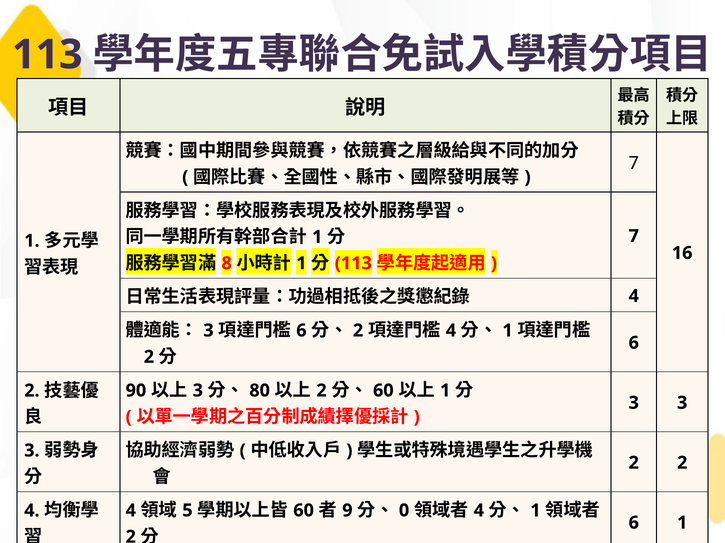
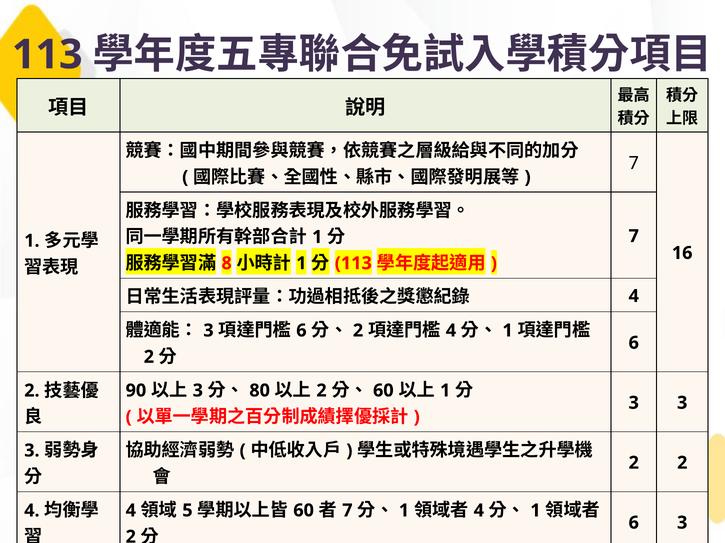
9 at (347, 511): 9 -> 7
0 at (404, 511): 0 -> 1
6 1: 1 -> 3
